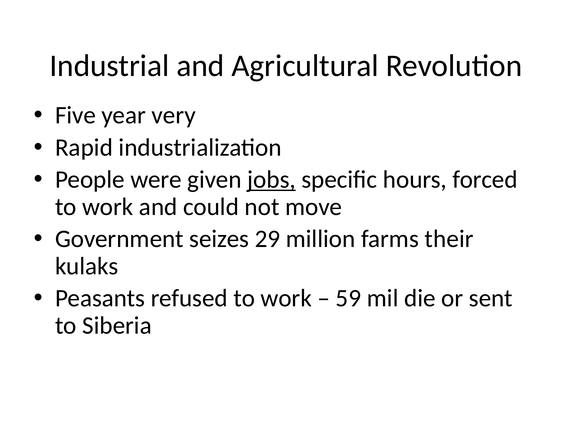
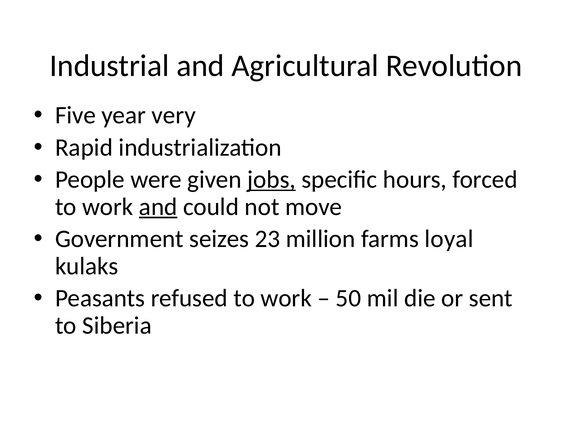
and at (158, 207) underline: none -> present
29: 29 -> 23
their: their -> loyal
59: 59 -> 50
